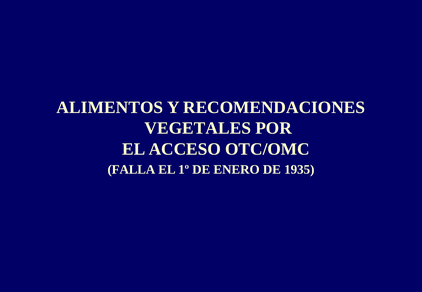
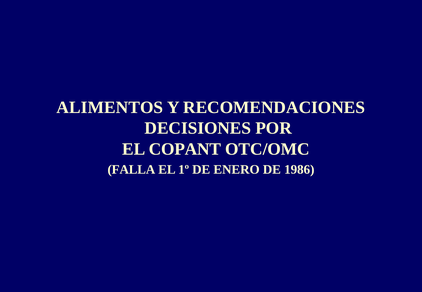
VEGETALES: VEGETALES -> DECISIONES
ACCESO: ACCESO -> COPANT
1935: 1935 -> 1986
